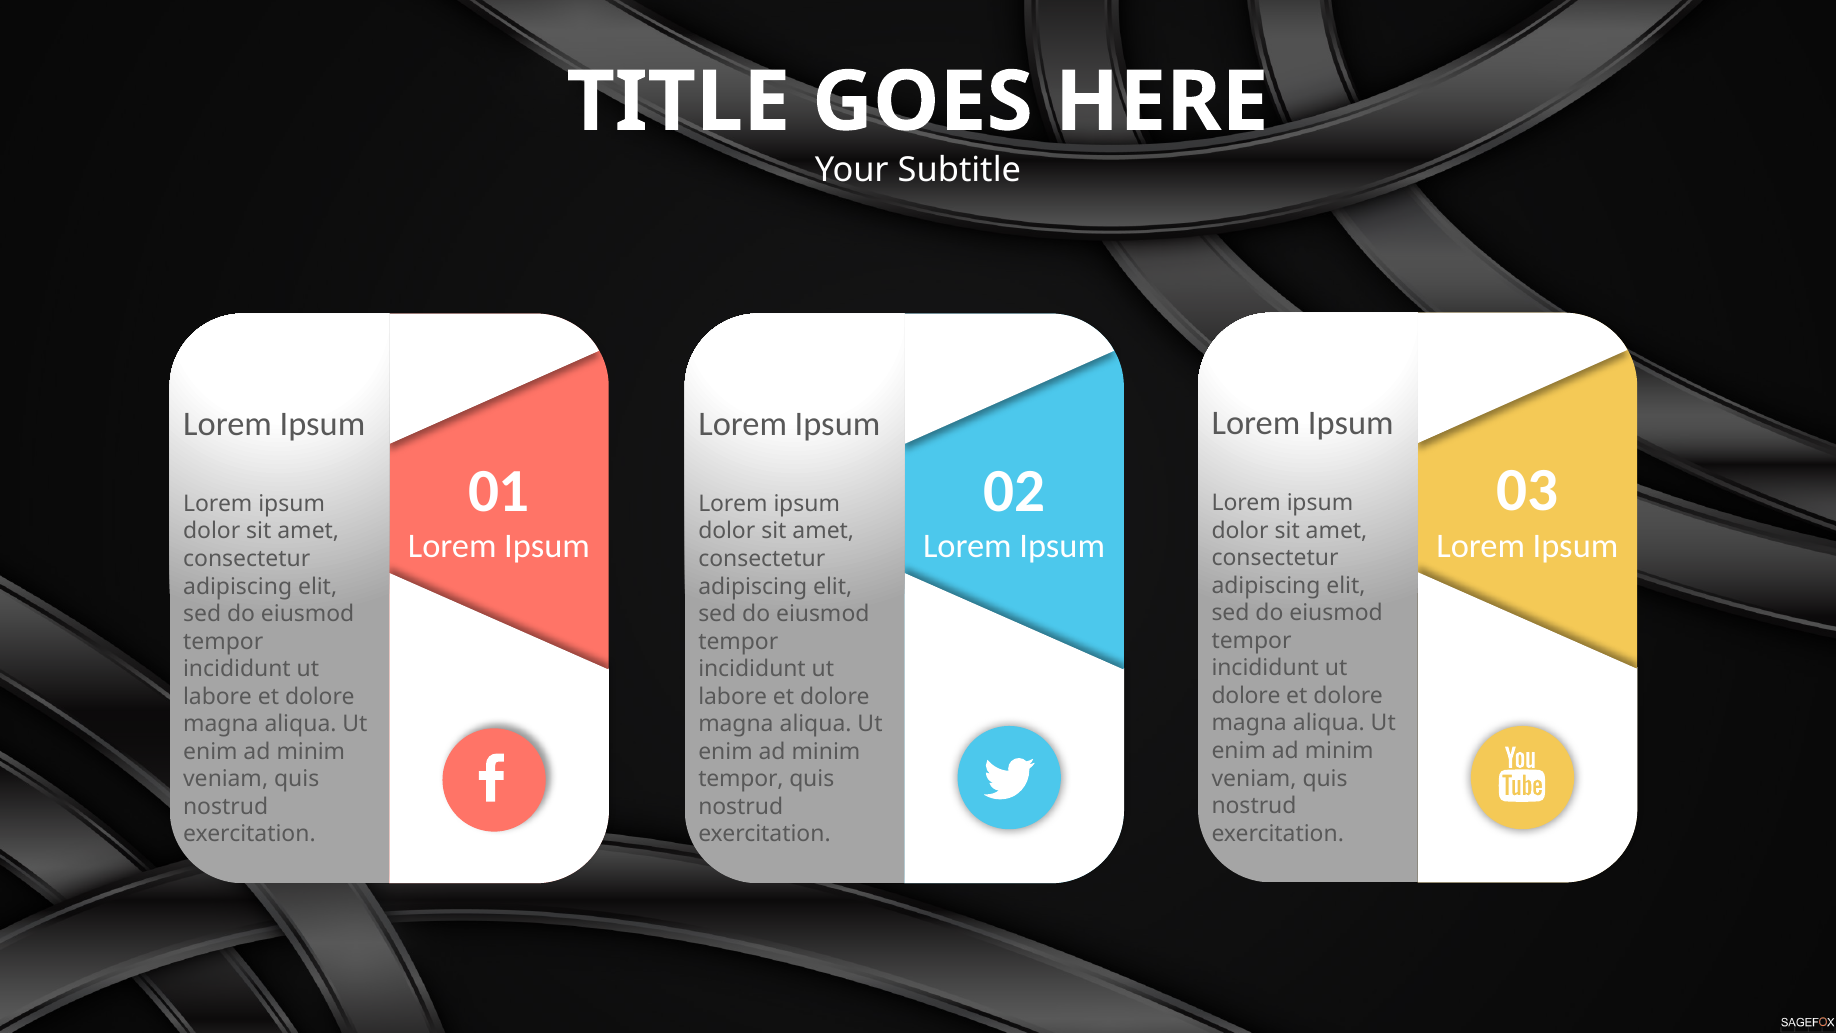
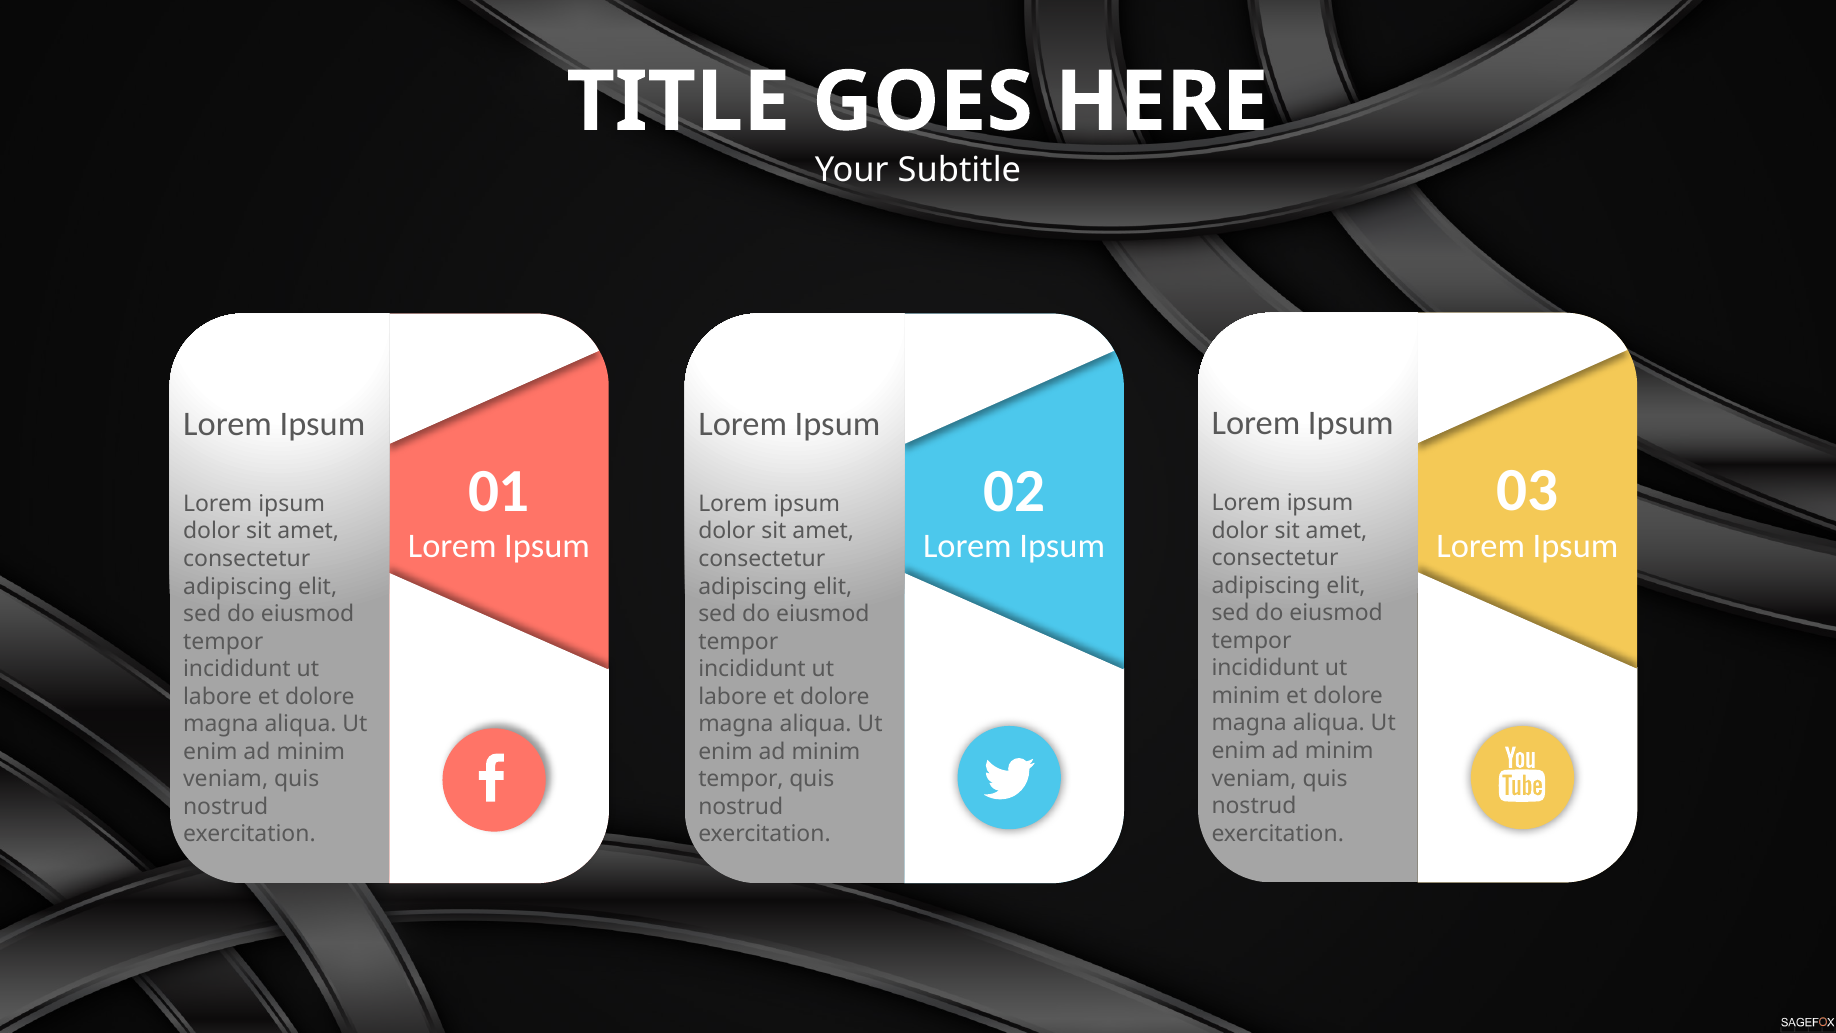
dolore at (1246, 696): dolore -> minim
